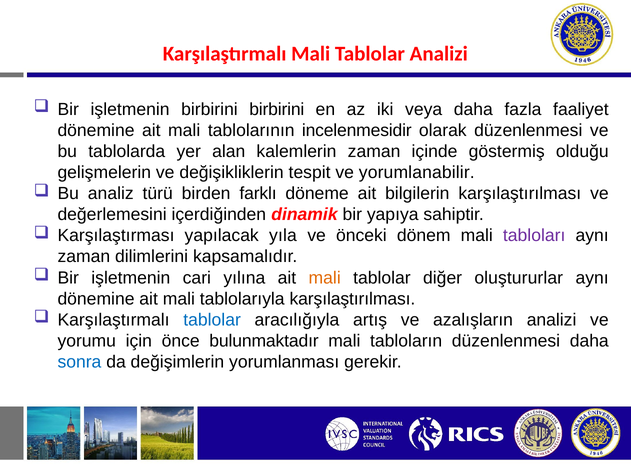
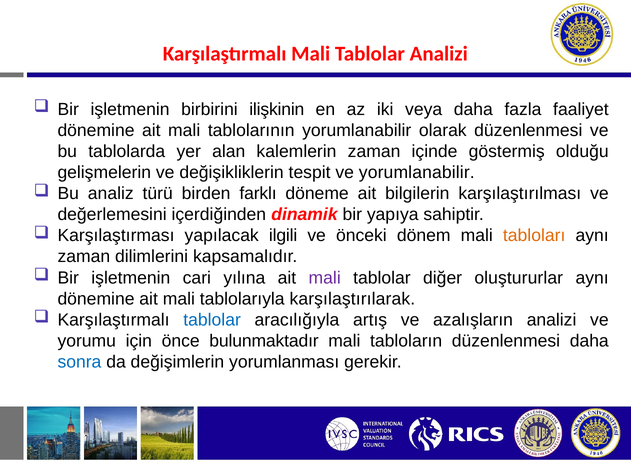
birbirini birbirini: birbirini -> ilişkinin
tablolarının incelenmesidir: incelenmesidir -> yorumlanabilir
yıla: yıla -> ilgili
tabloları colour: purple -> orange
mali at (325, 278) colour: orange -> purple
tablolarıyla karşılaştırılması: karşılaştırılması -> karşılaştırılarak
